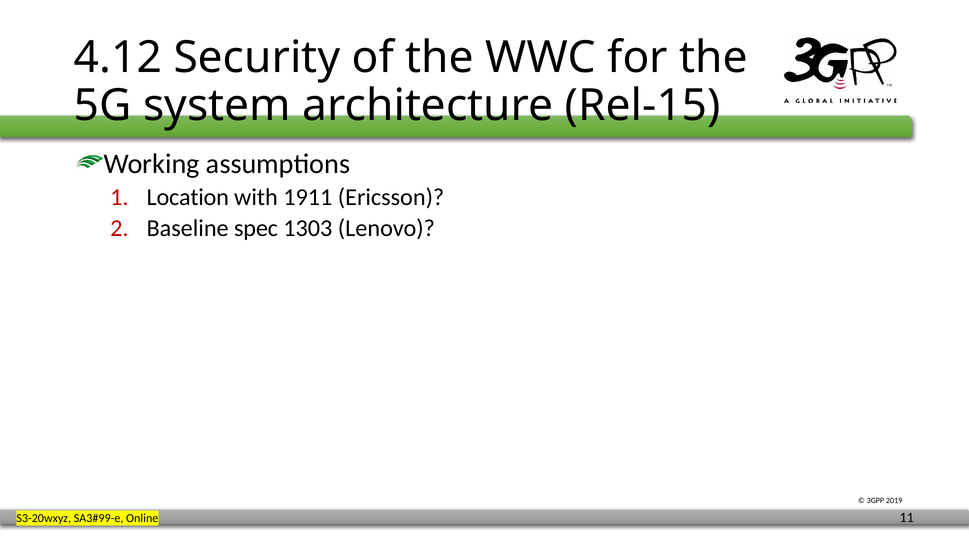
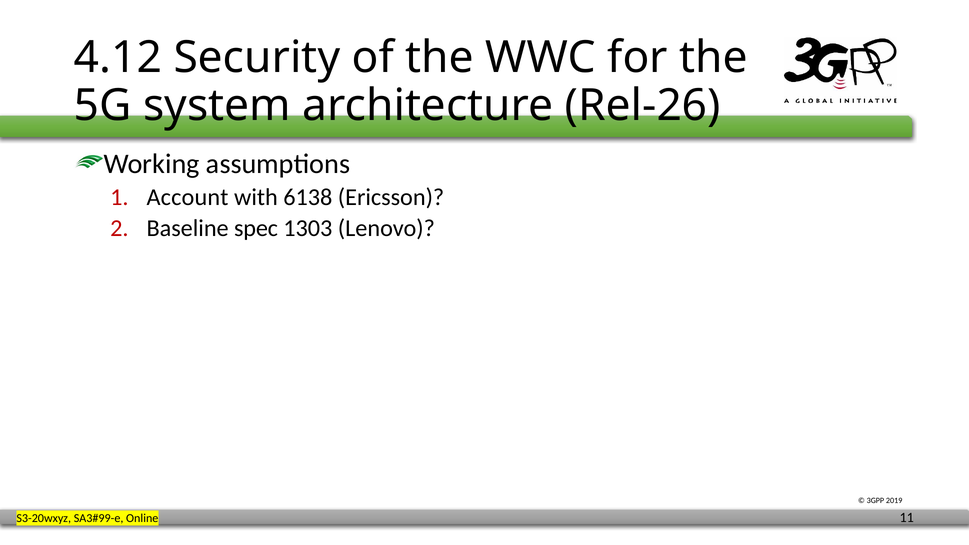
Rel-15: Rel-15 -> Rel-26
Location: Location -> Account
1911: 1911 -> 6138
